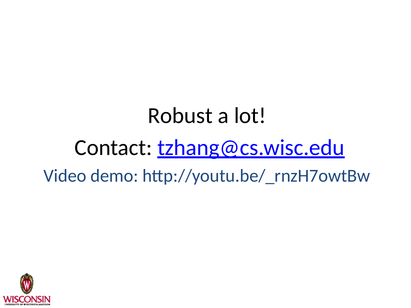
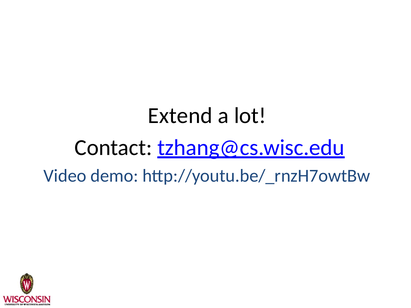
Robust: Robust -> Extend
